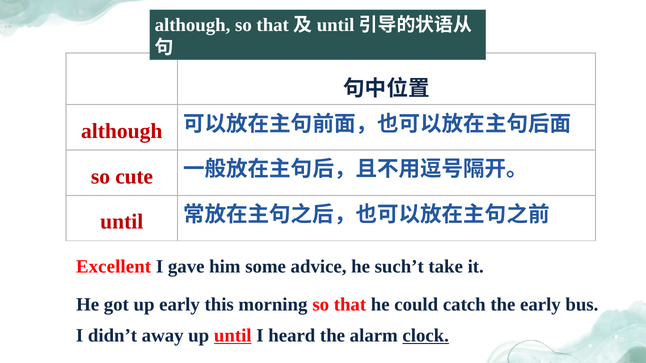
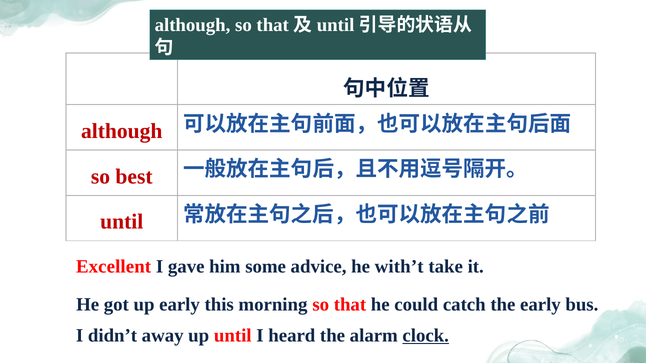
cute: cute -> best
such’t: such’t -> with’t
until at (233, 336) underline: present -> none
